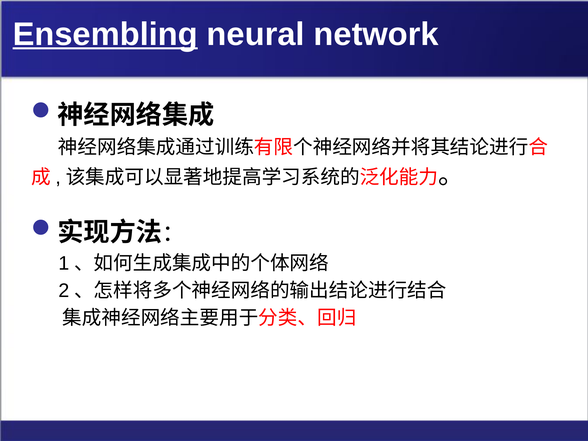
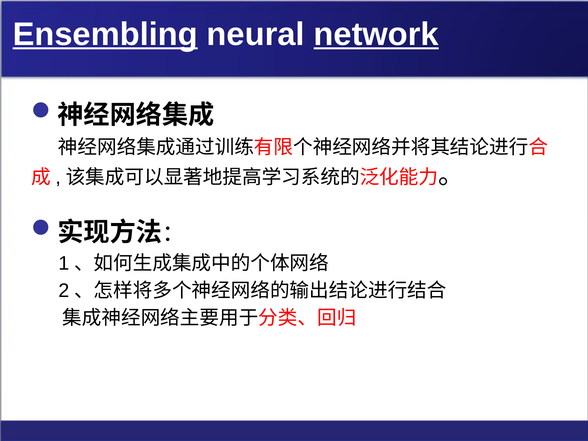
network underline: none -> present
